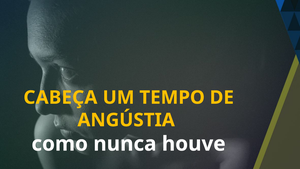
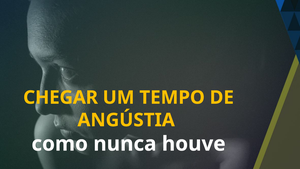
CABEÇA: CABEÇA -> CHEGAR
